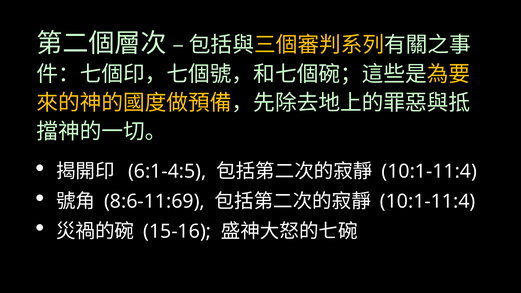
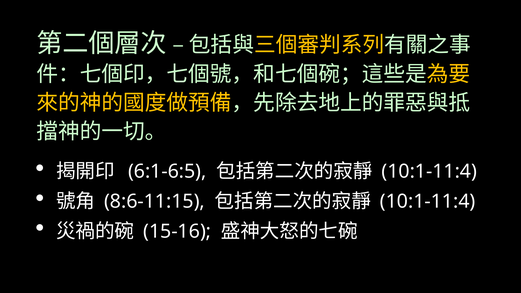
6:1-4:5: 6:1-4:5 -> 6:1-6:5
8:6-11:69: 8:6-11:69 -> 8:6-11:15
